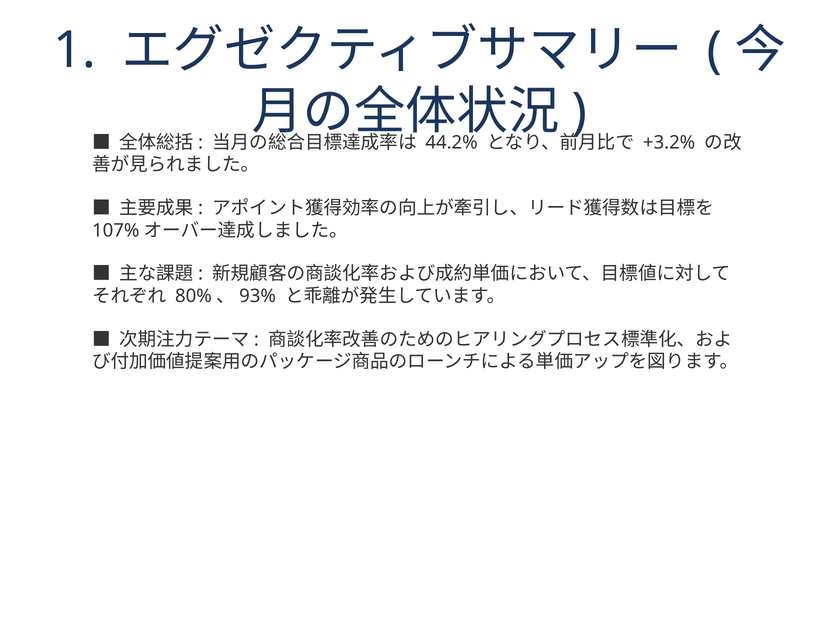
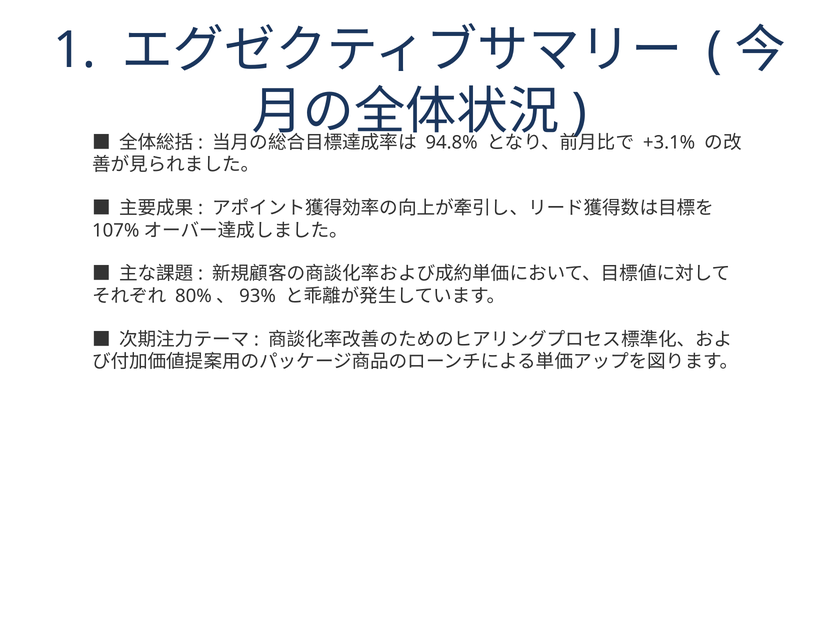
44.2%: 44.2% -> 94.8%
+3.2%: +3.2% -> +3.1%
